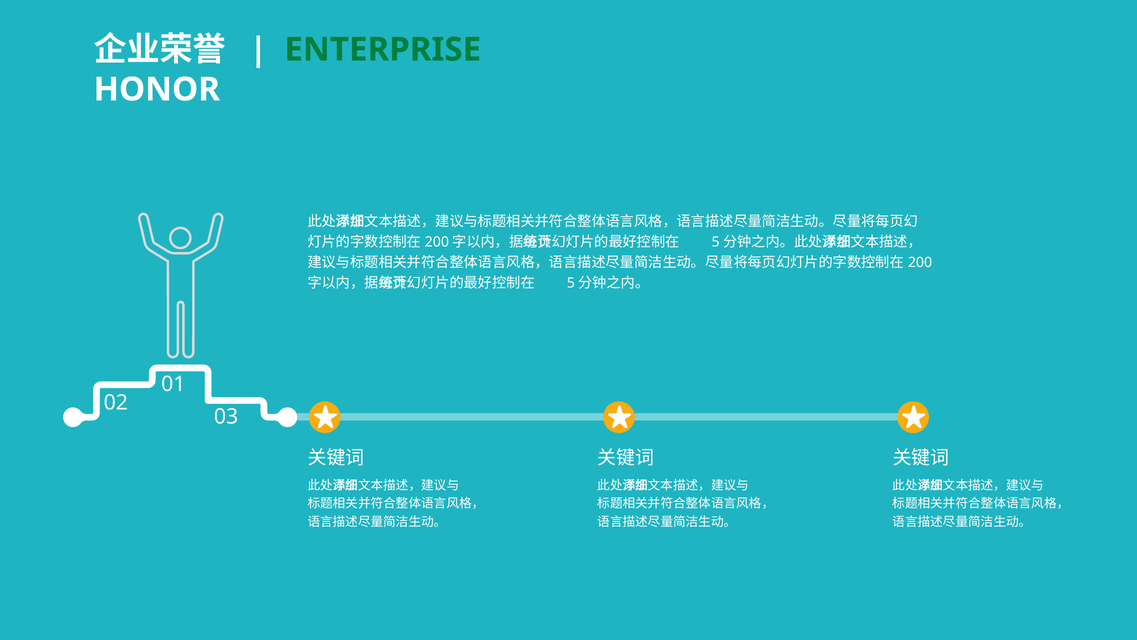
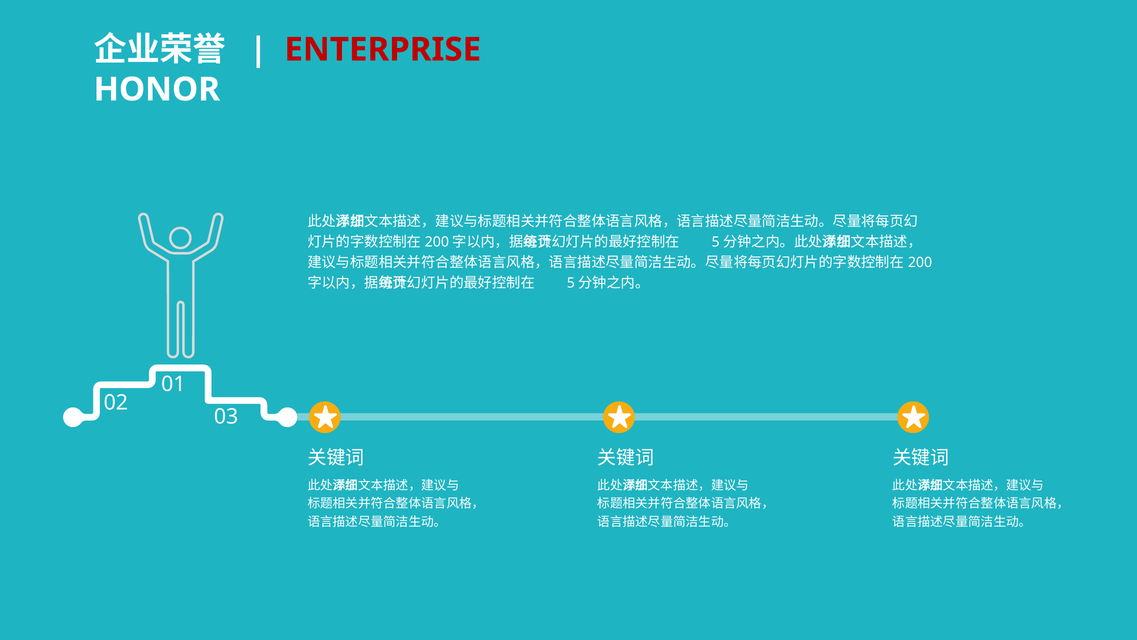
ENTERPRISE colour: green -> red
